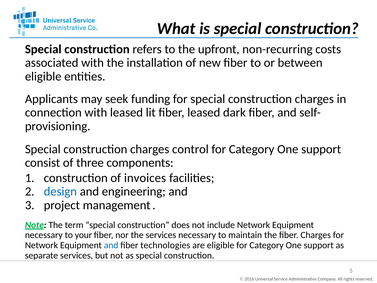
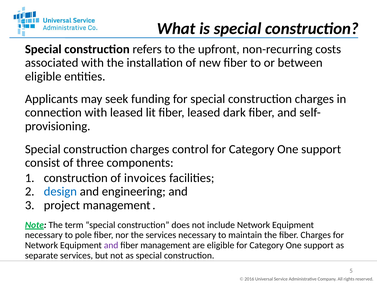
your: your -> pole
and at (111, 245) colour: blue -> purple
fiber technologies: technologies -> management
